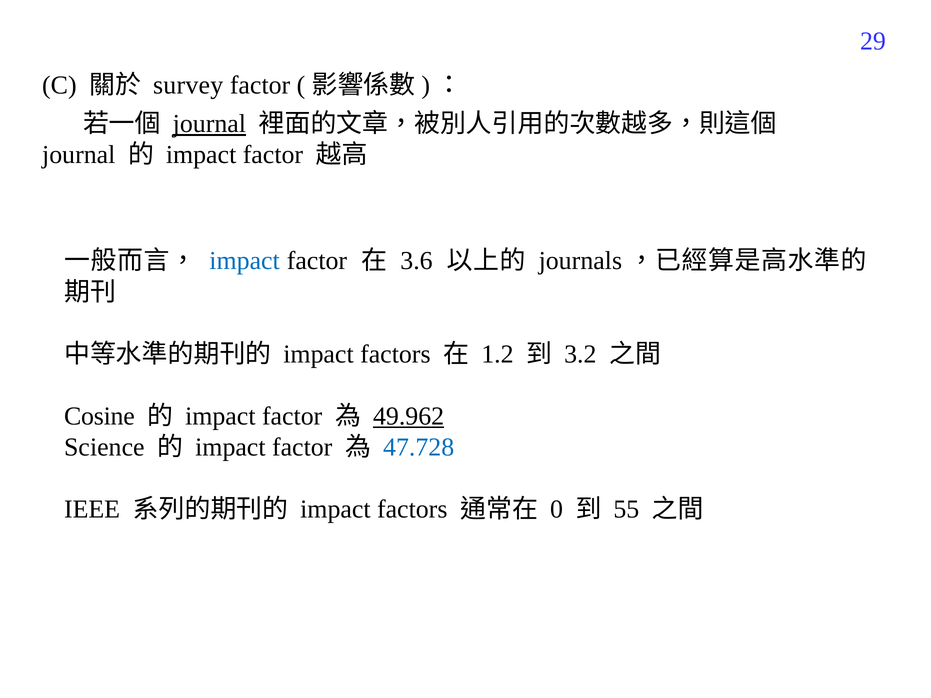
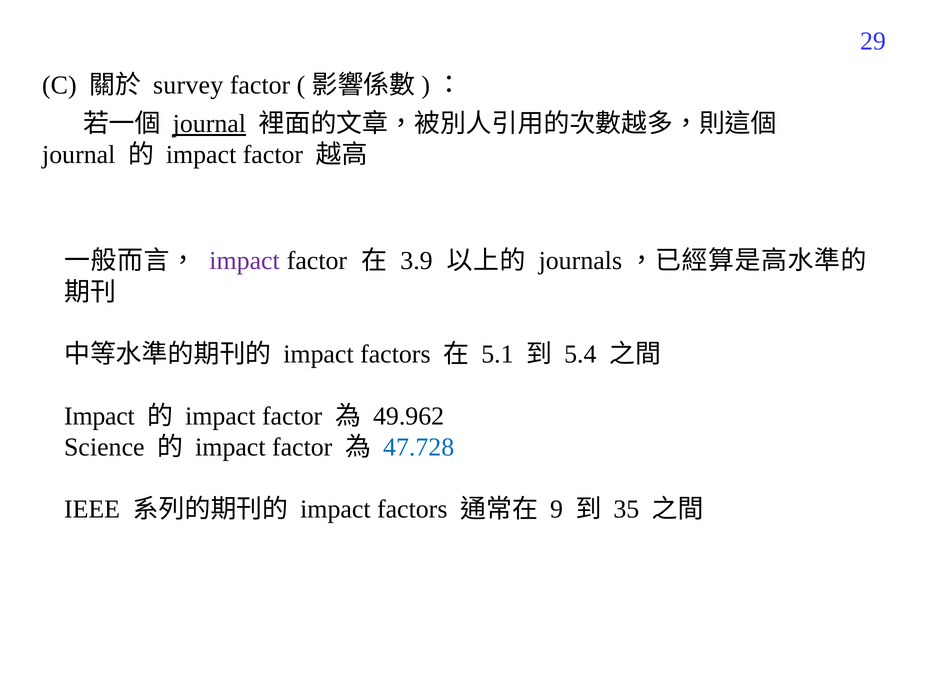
impact at (245, 261) colour: blue -> purple
3.6: 3.6 -> 3.9
1.2: 1.2 -> 5.1
3.2: 3.2 -> 5.4
Cosine at (99, 416): Cosine -> Impact
49.962 underline: present -> none
0: 0 -> 9
55: 55 -> 35
